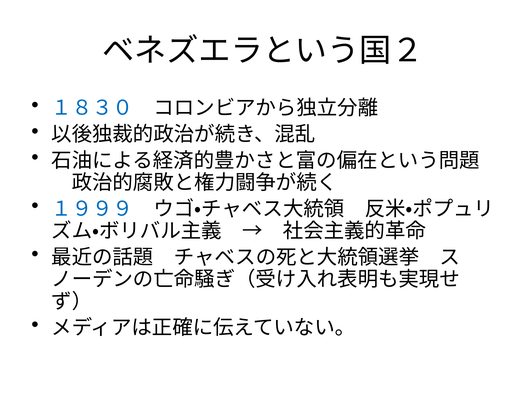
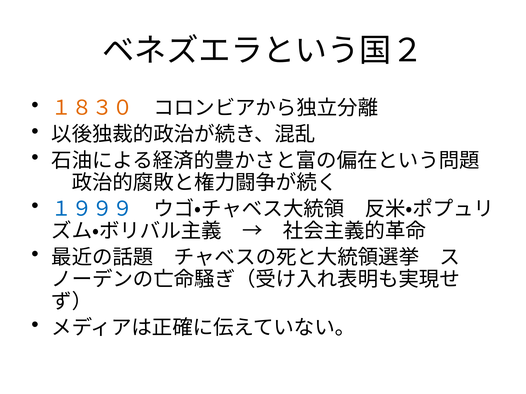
１８３０ colour: blue -> orange
